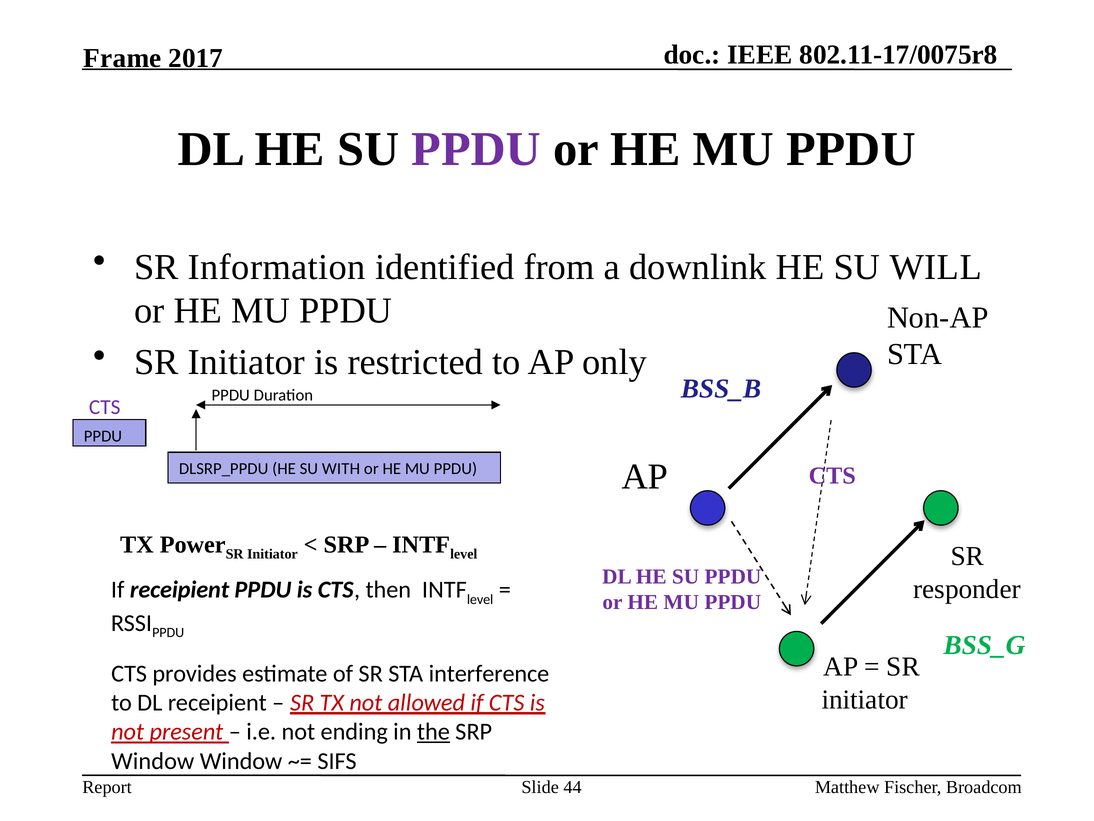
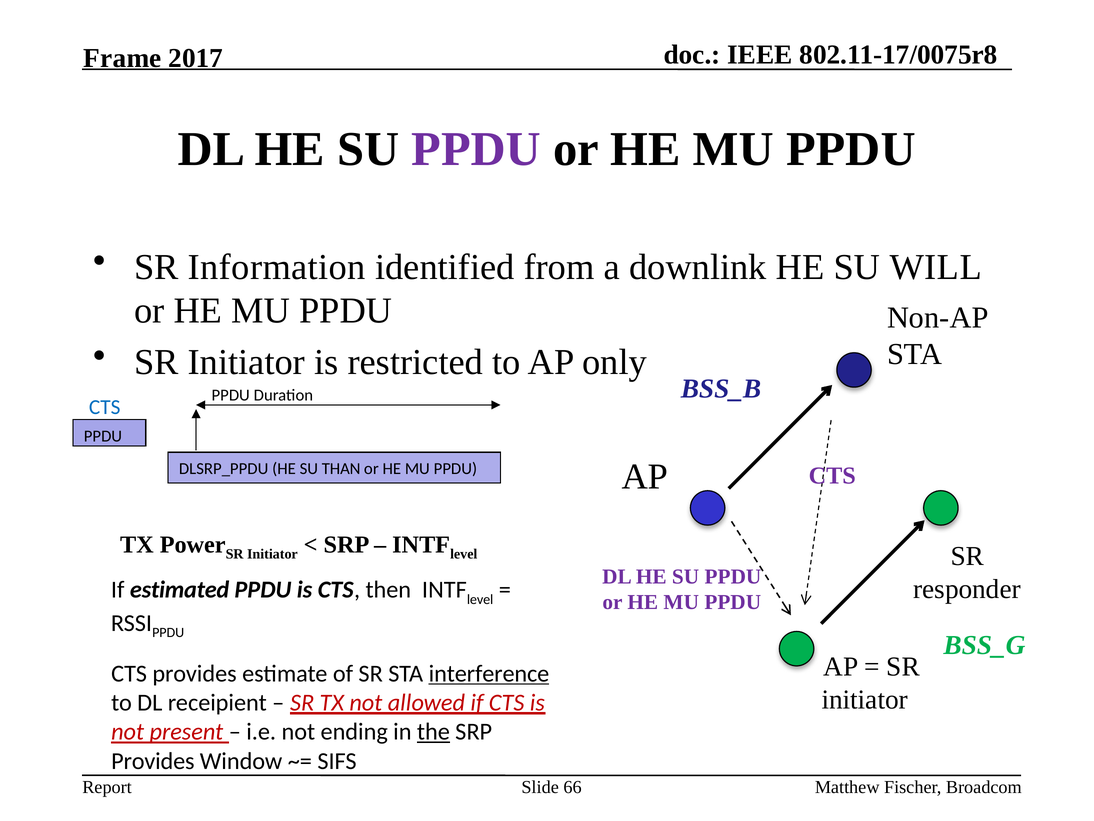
CTS at (105, 407) colour: purple -> blue
WITH: WITH -> THAN
If receipient: receipient -> estimated
interference underline: none -> present
Window at (153, 761): Window -> Provides
44: 44 -> 66
